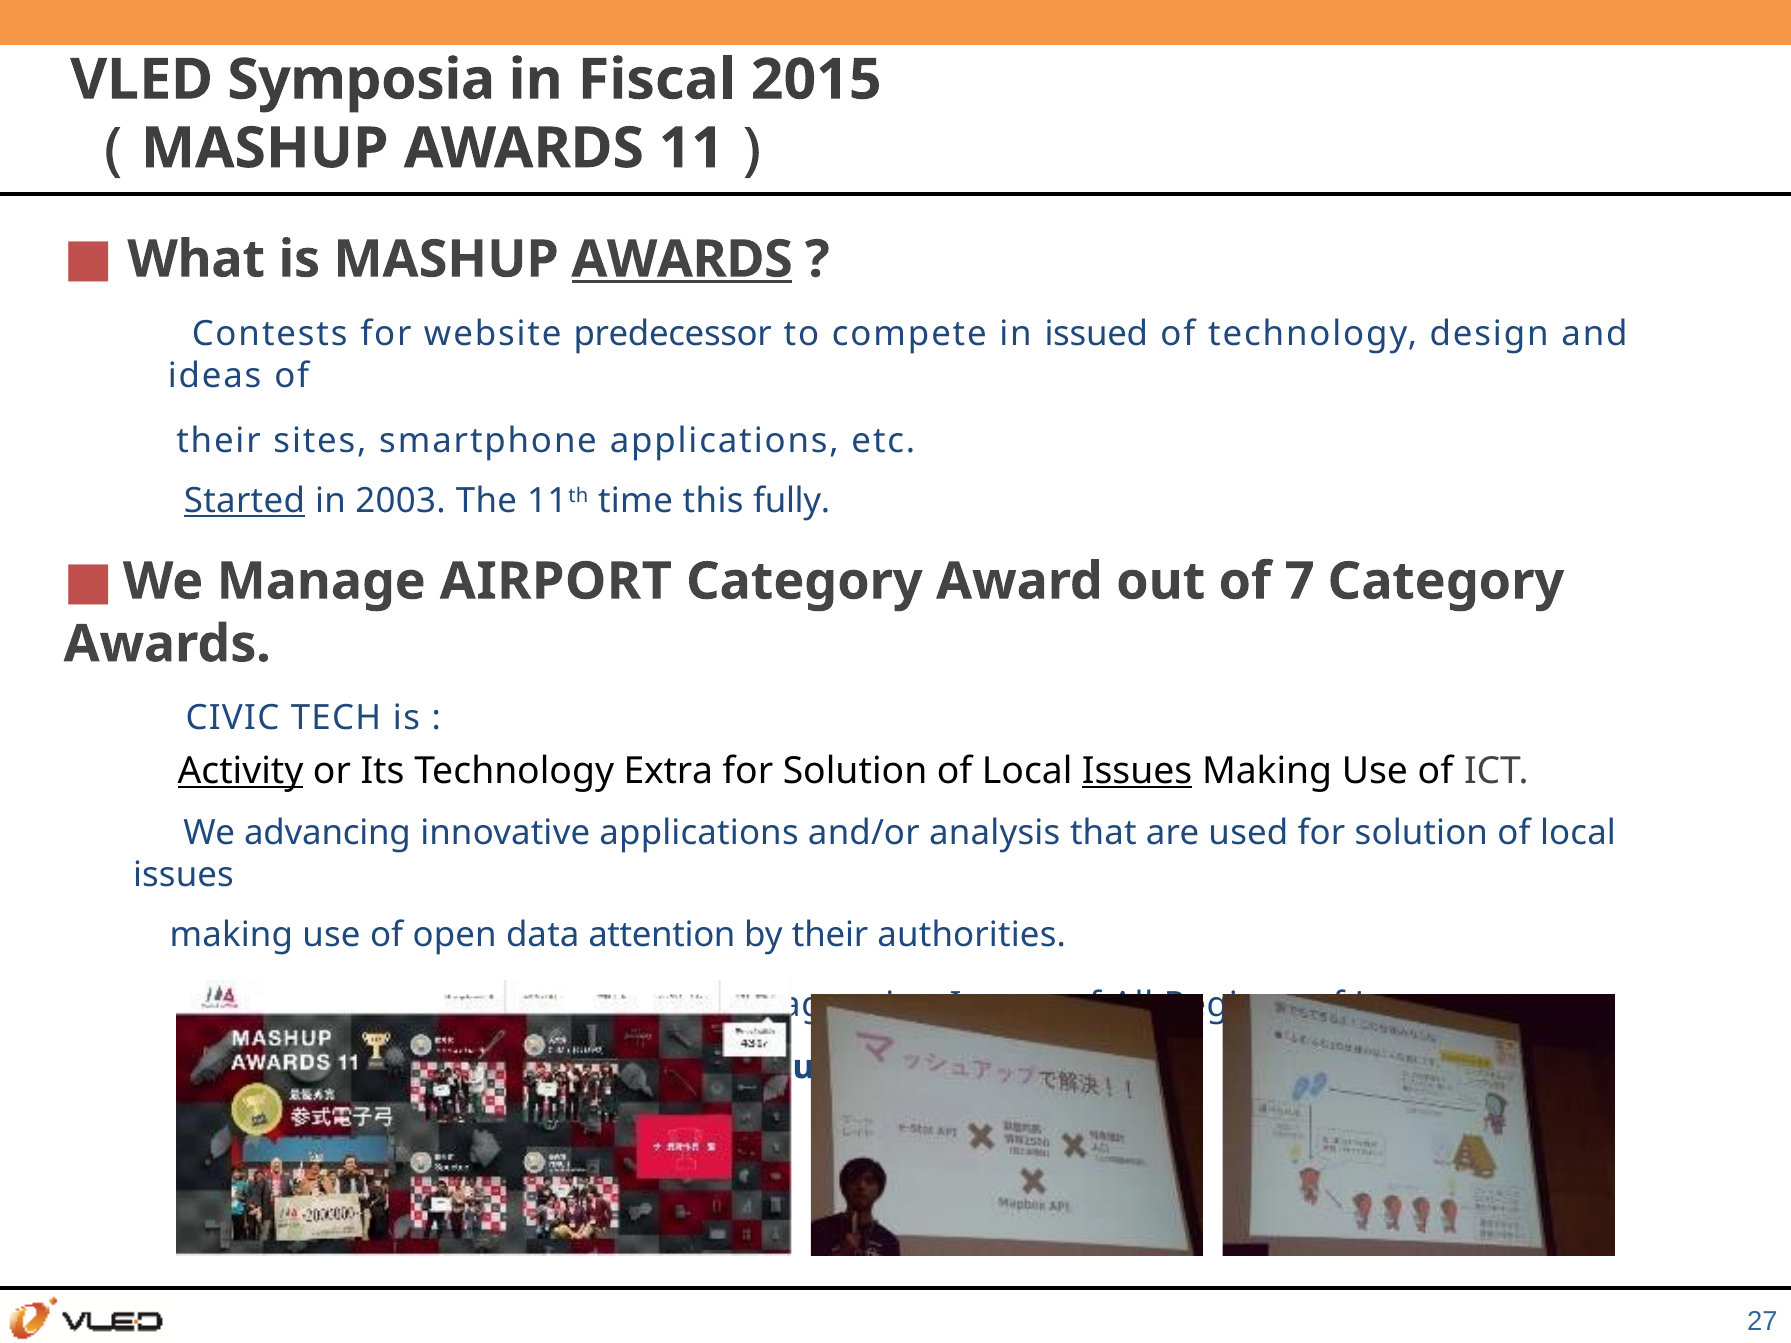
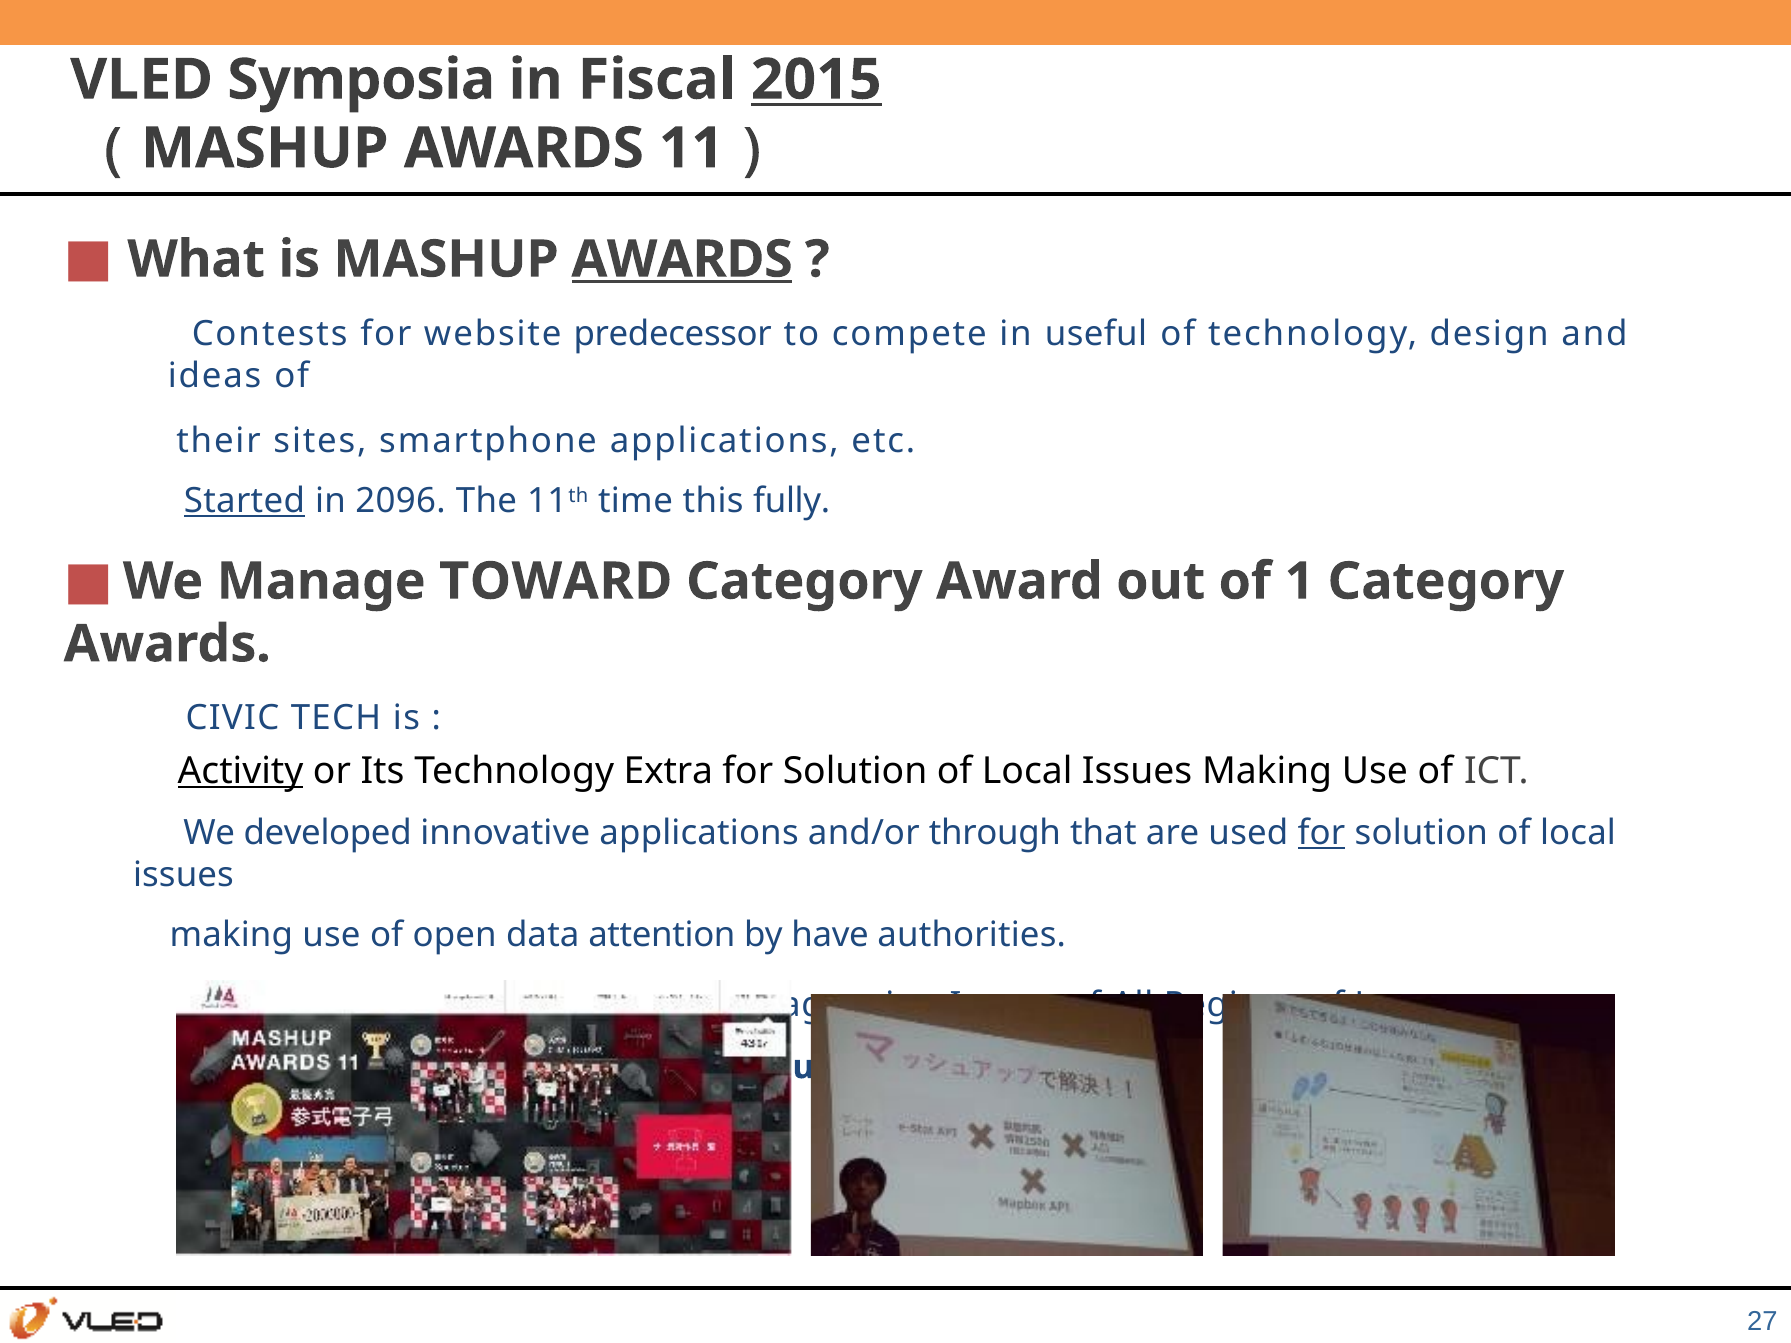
2015 underline: none -> present
issued: issued -> useful
2003: 2003 -> 2096
AIRPORT: AIRPORT -> TOWARD
7: 7 -> 1
Issues at (1137, 771) underline: present -> none
advancing: advancing -> developed
analysis: analysis -> through
for at (1321, 833) underline: none -> present
by their: their -> have
